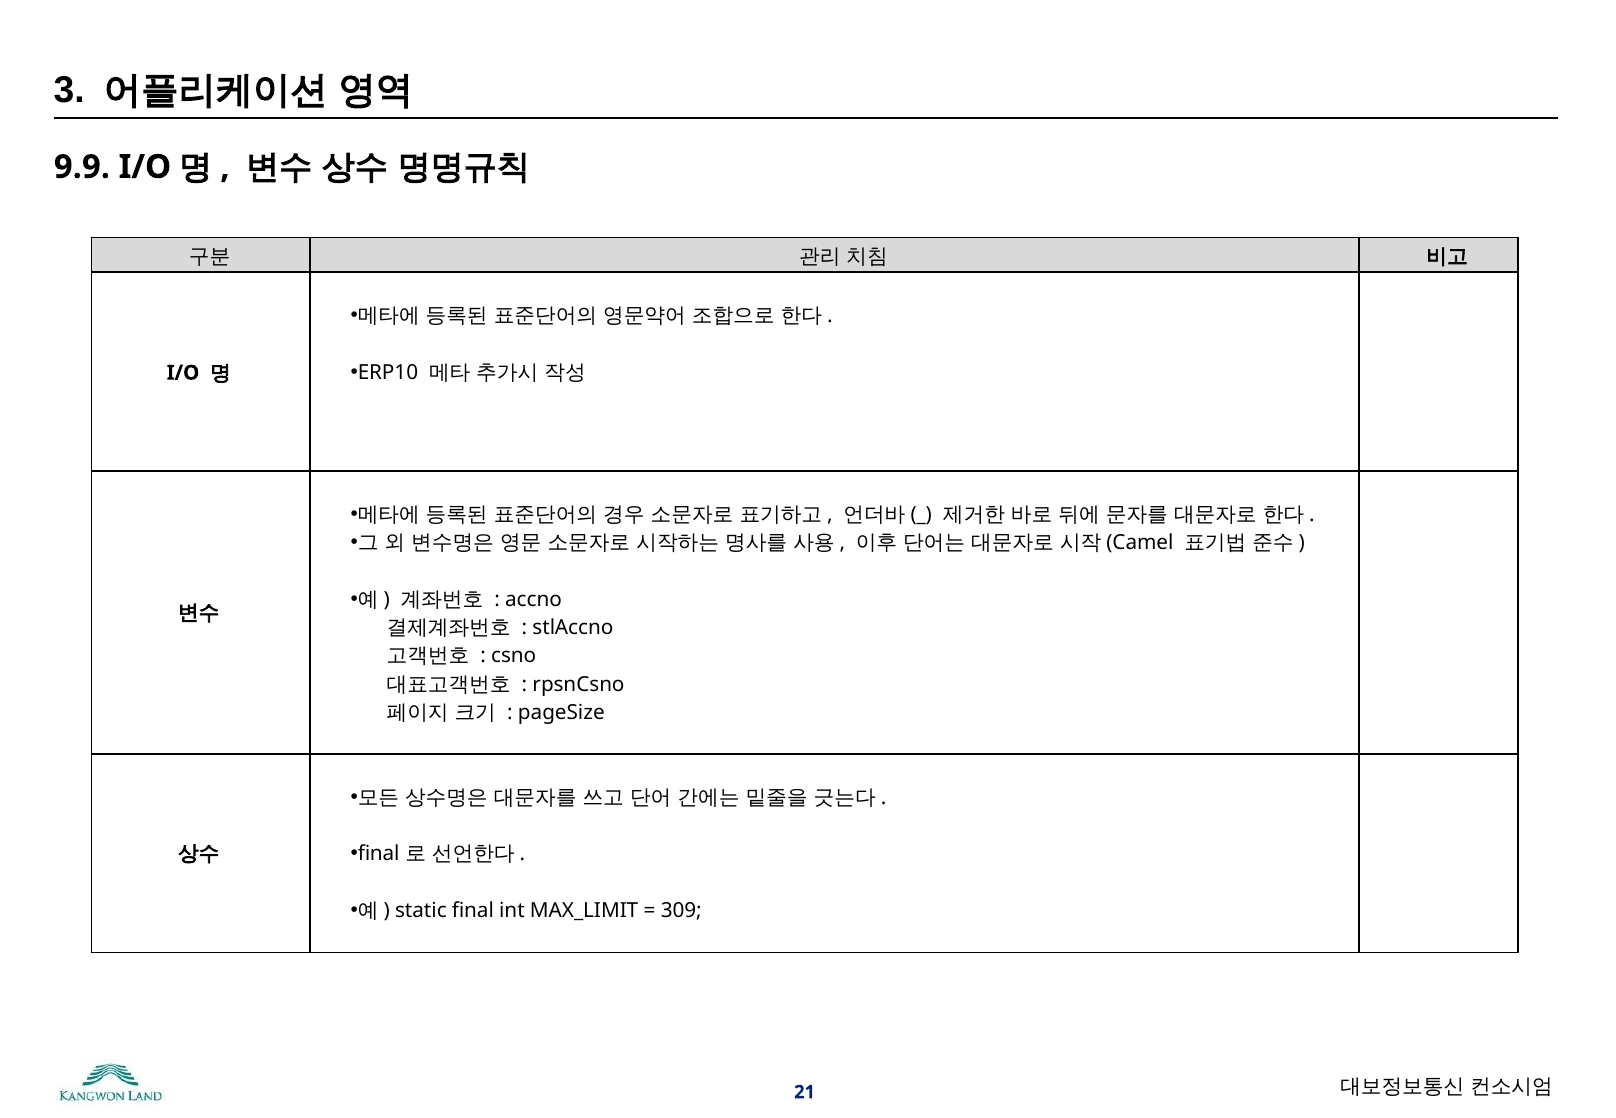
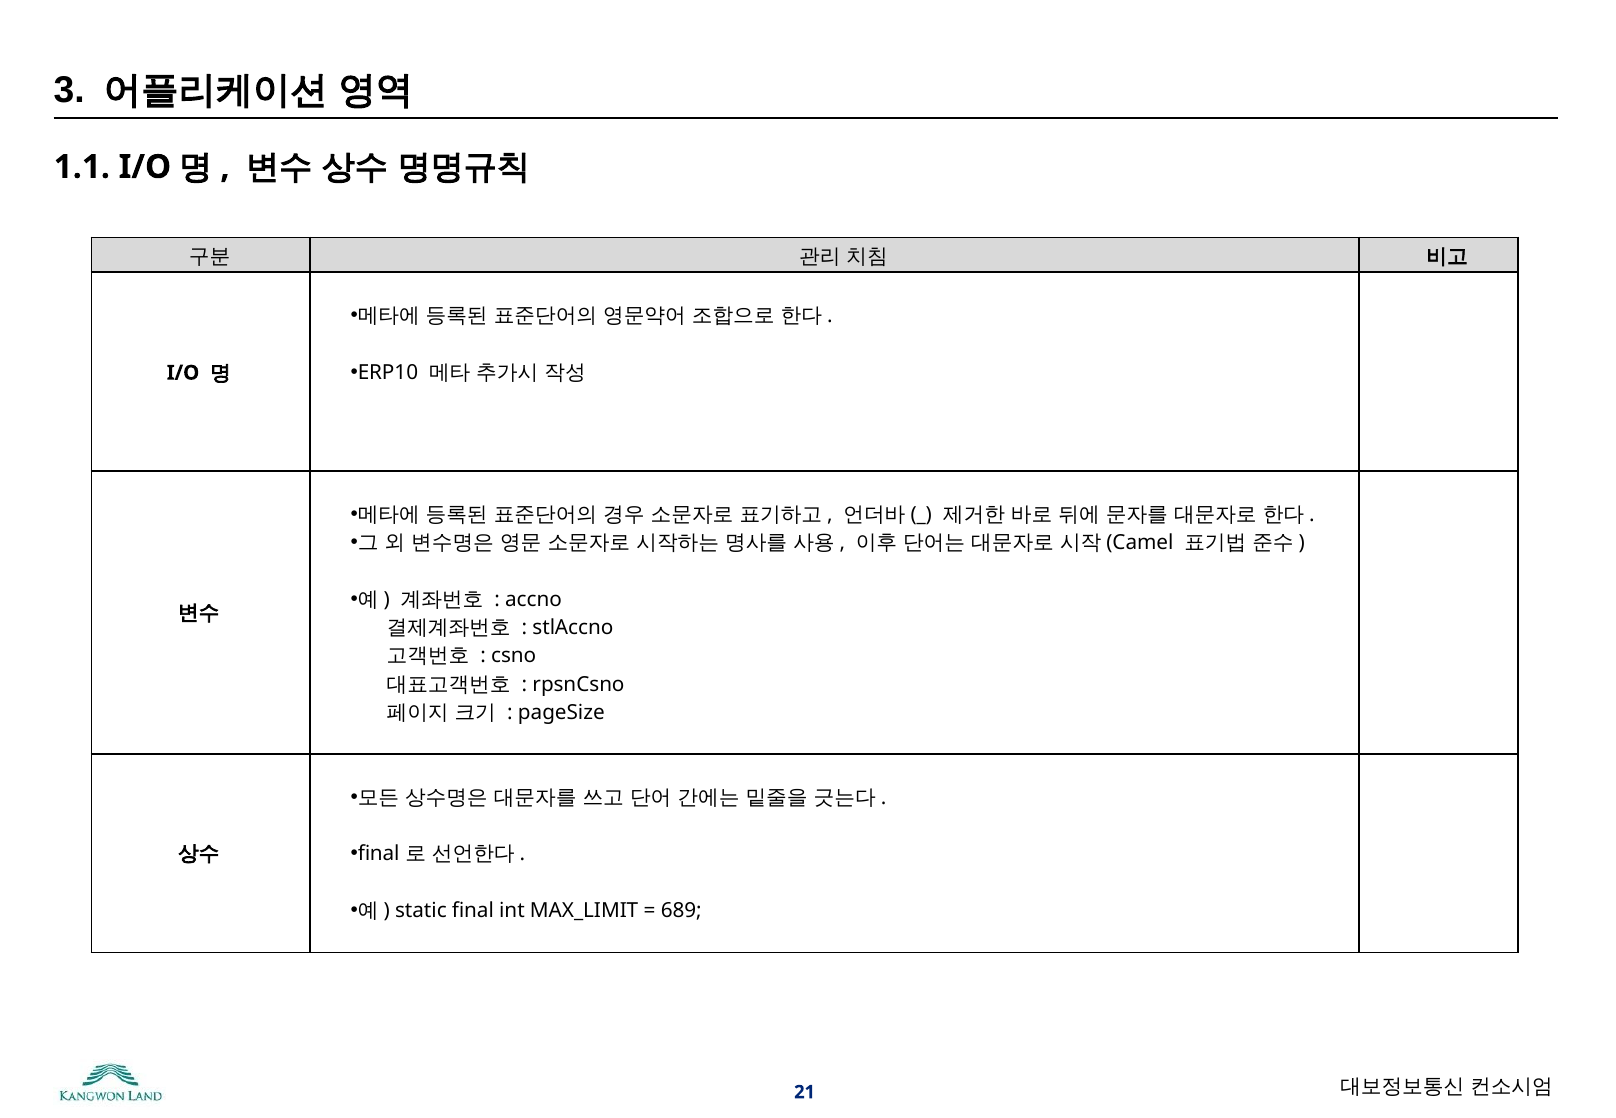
9.9: 9.9 -> 1.1
309: 309 -> 689
